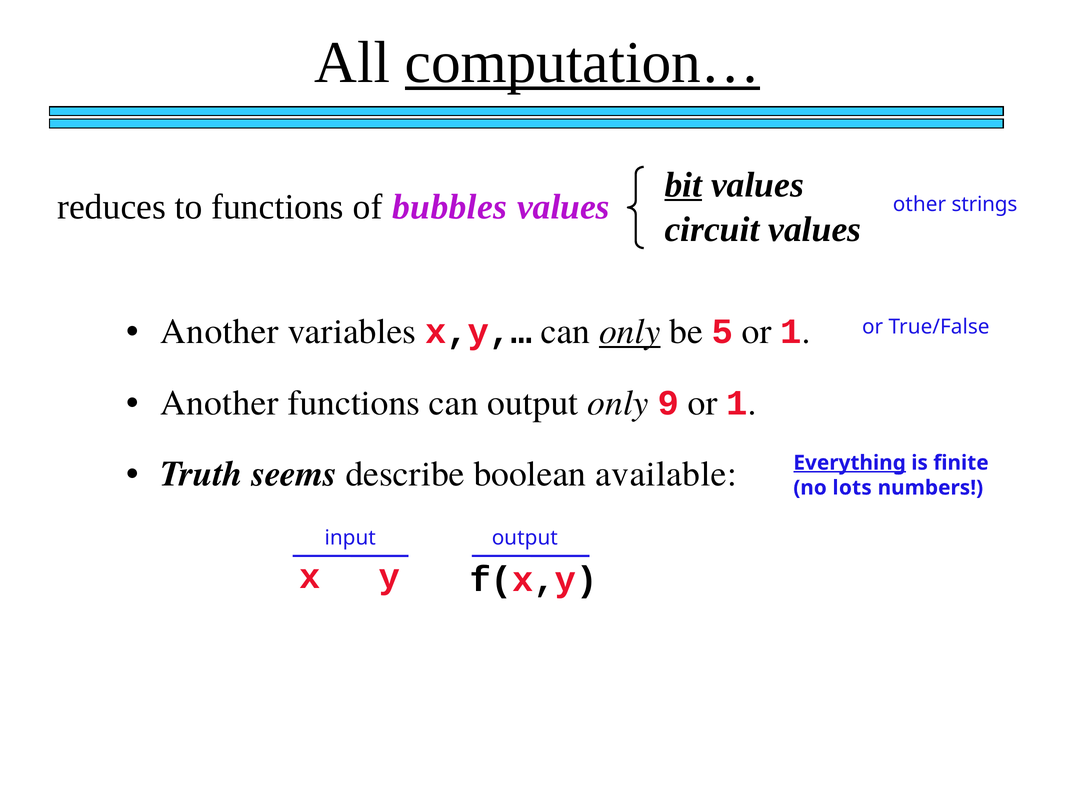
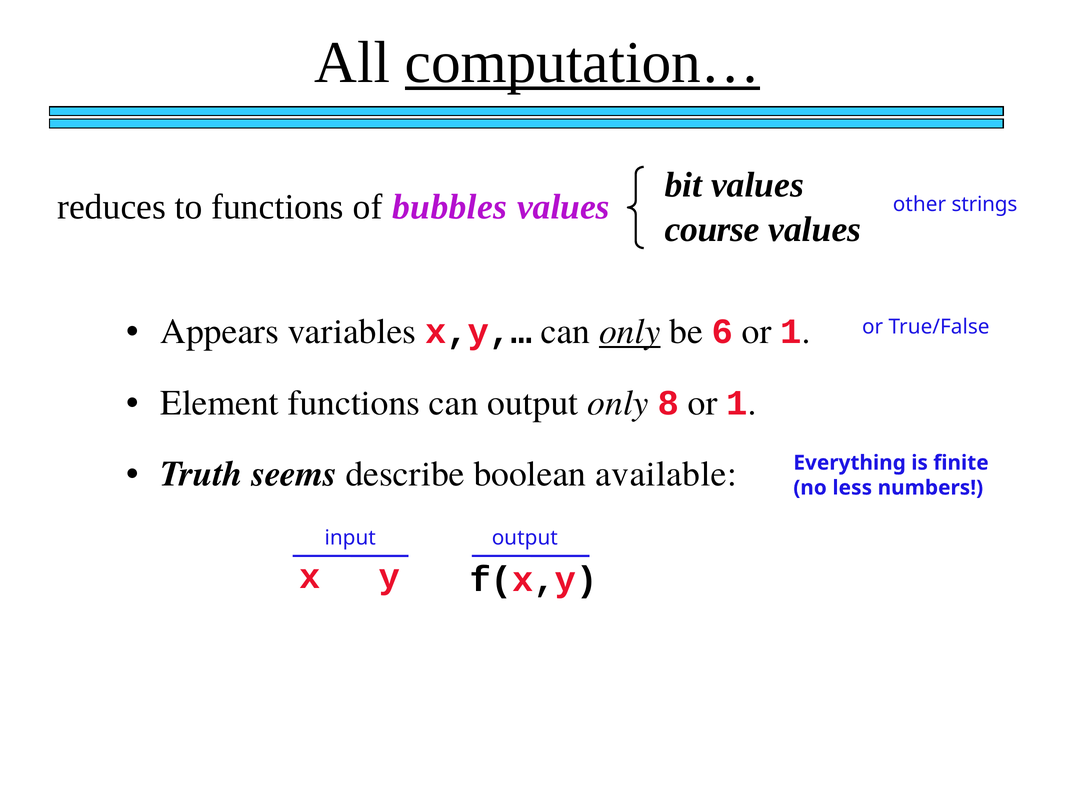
bit underline: present -> none
circuit: circuit -> course
Another at (220, 332): Another -> Appears
5: 5 -> 6
Another at (219, 403): Another -> Element
9: 9 -> 8
Everything underline: present -> none
lots: lots -> less
